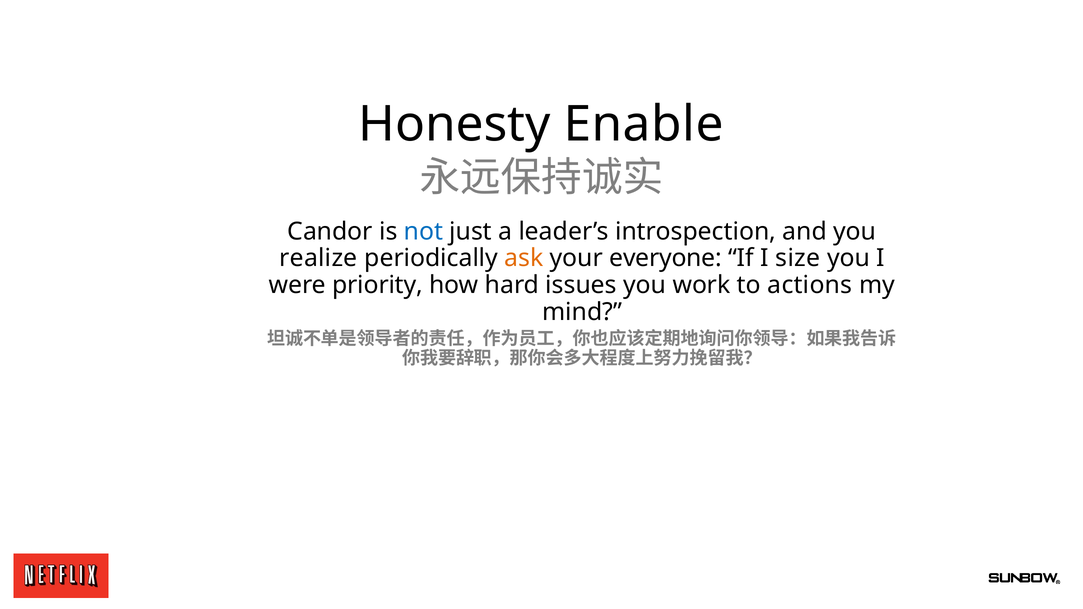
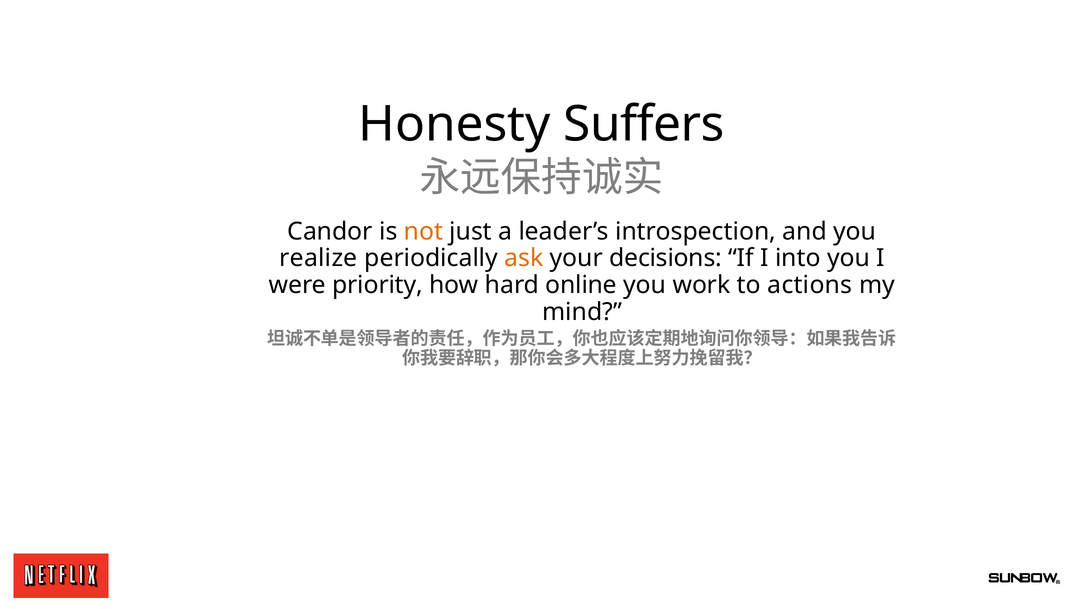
Enable: Enable -> Suffers
not colour: blue -> orange
everyone: everyone -> decisions
size: size -> into
issues: issues -> online
